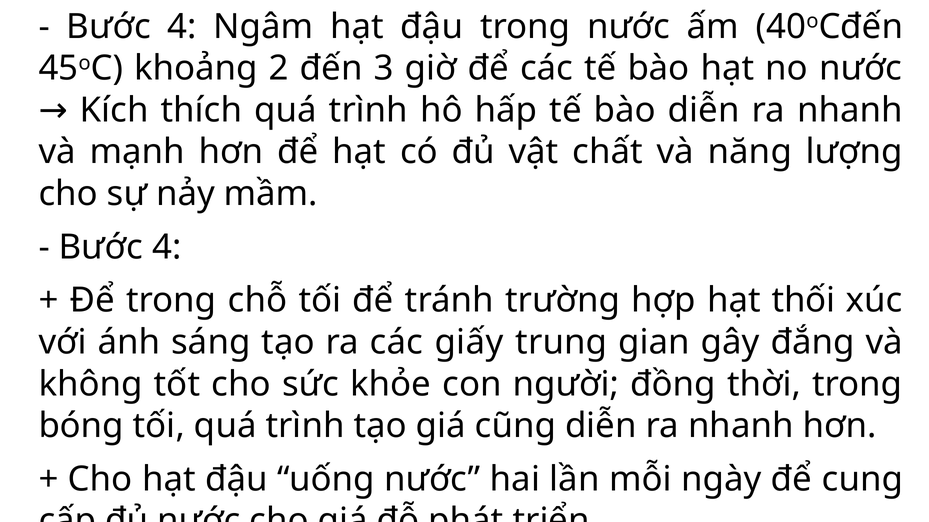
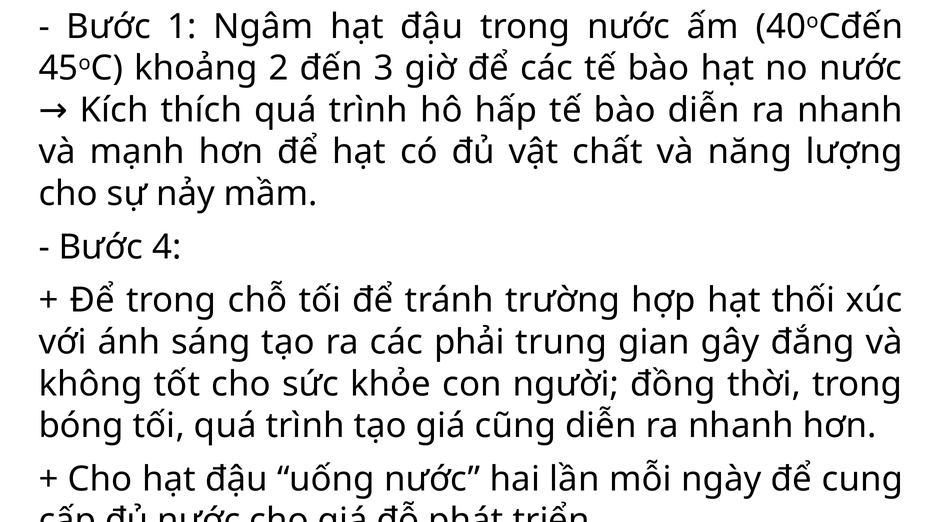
4 at (182, 27): 4 -> 1
giấy: giấy -> phải
